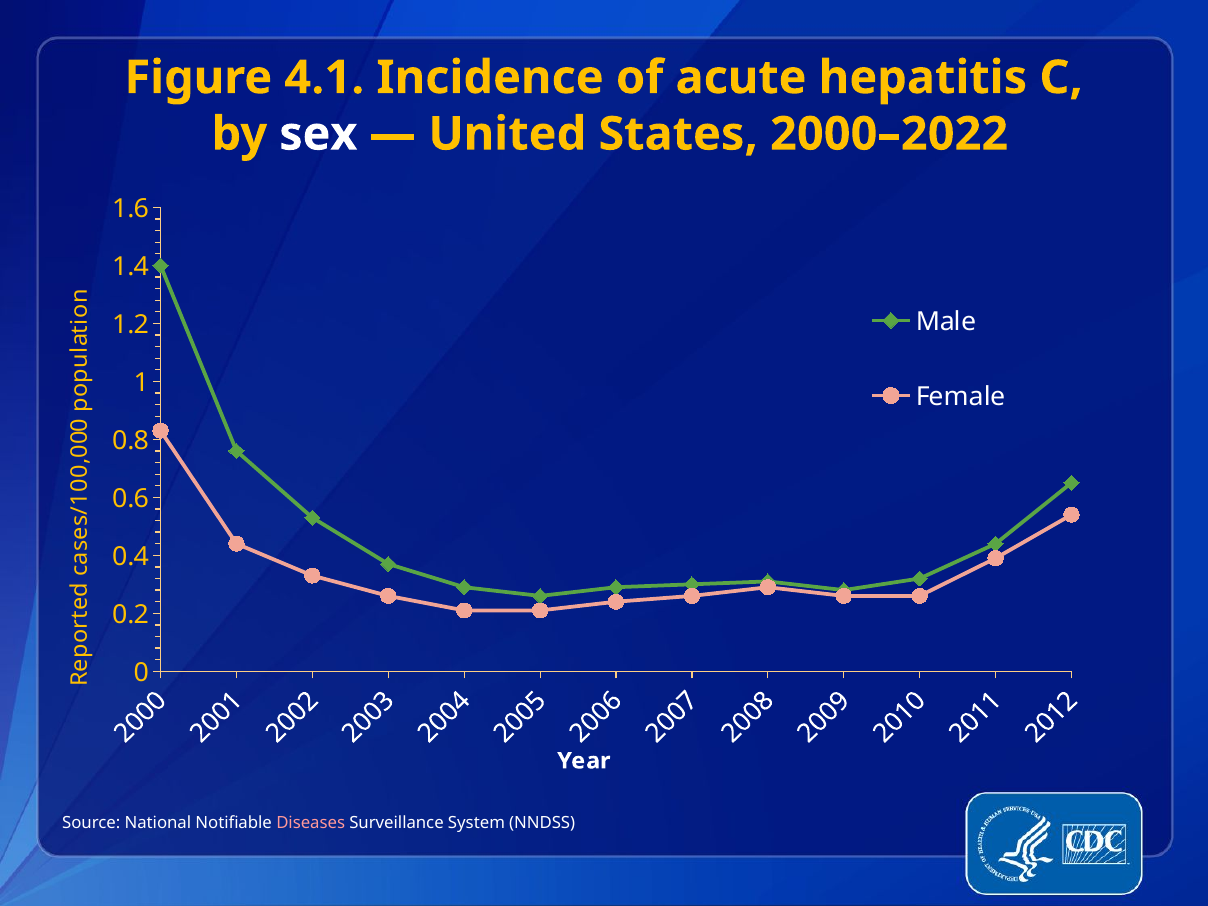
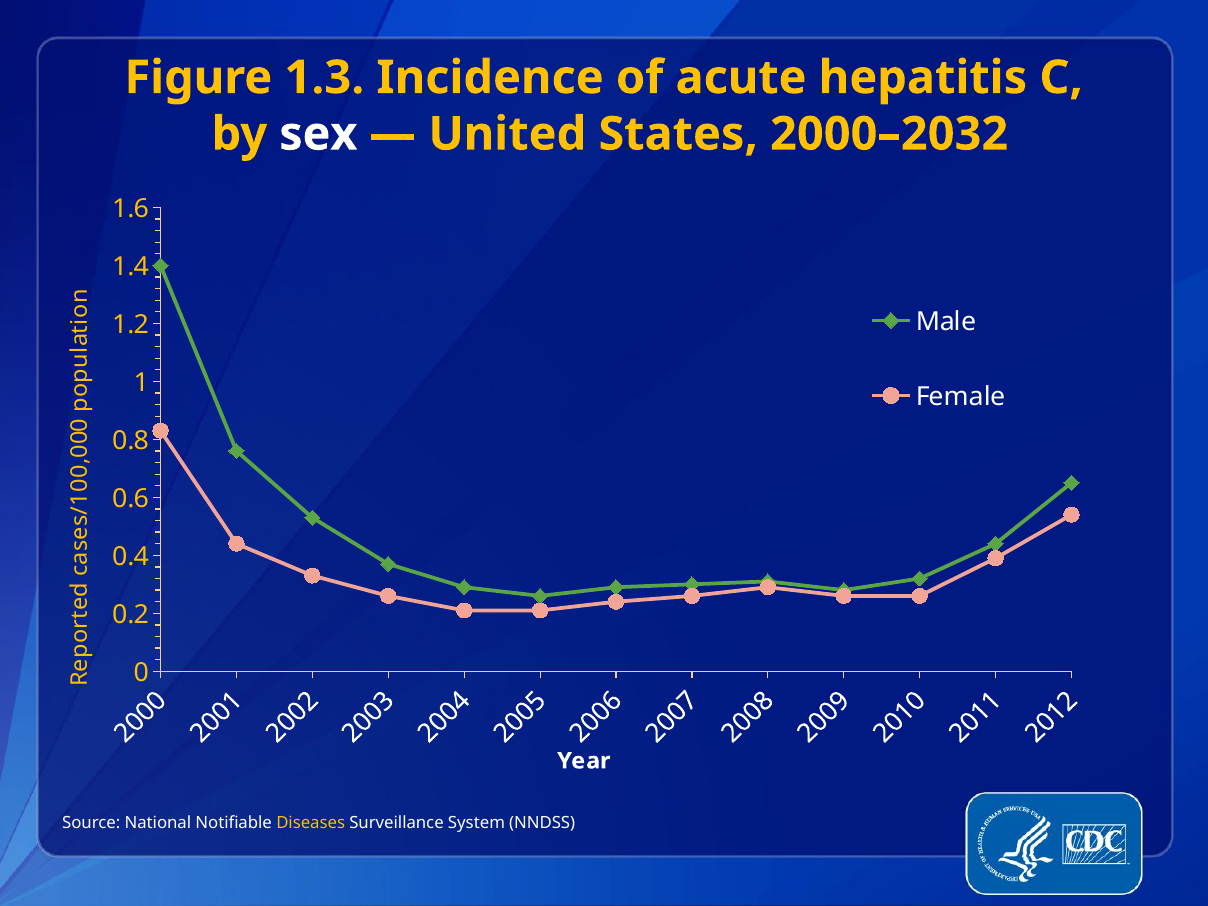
4.1: 4.1 -> 1.3
2000–2022: 2000–2022 -> 2000–2032
Diseases colour: pink -> yellow
